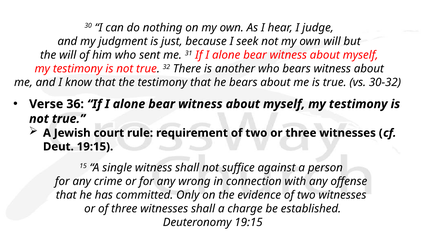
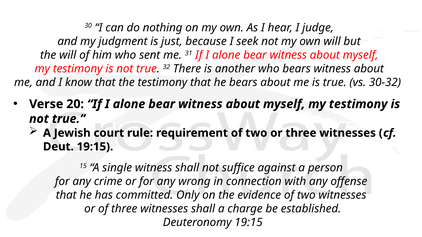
36: 36 -> 20
